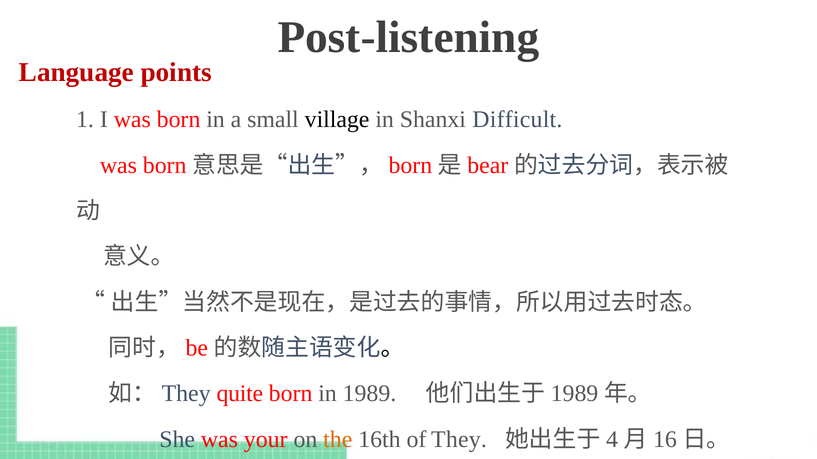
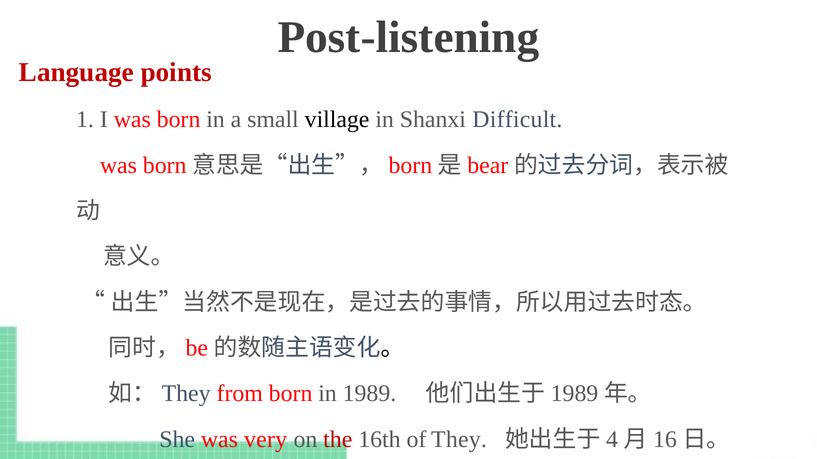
quite: quite -> from
your: your -> very
the colour: orange -> red
